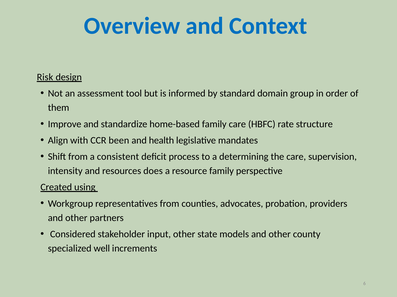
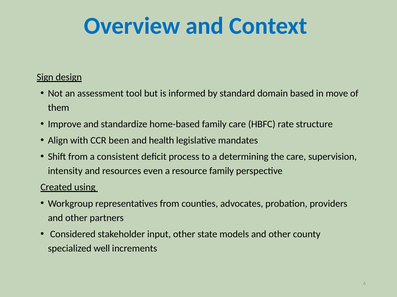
Risk: Risk -> Sign
group: group -> based
order: order -> move
does: does -> even
